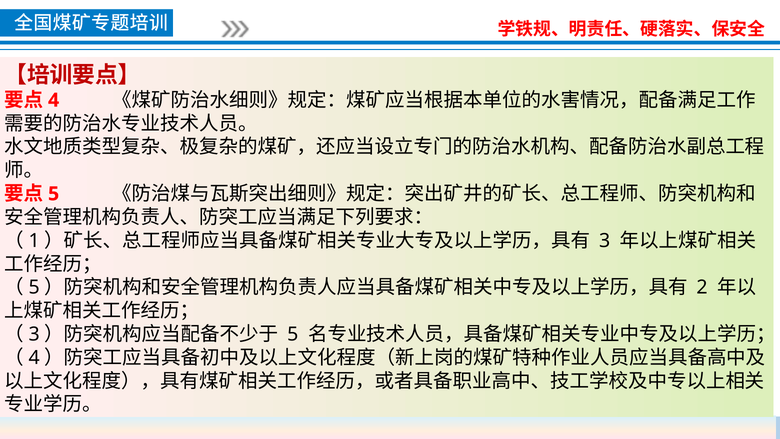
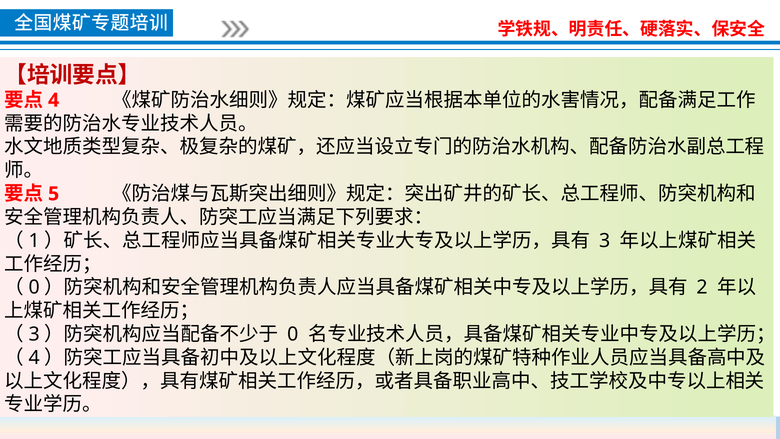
5 at (34, 287): 5 -> 0
5 at (293, 334): 5 -> 0
